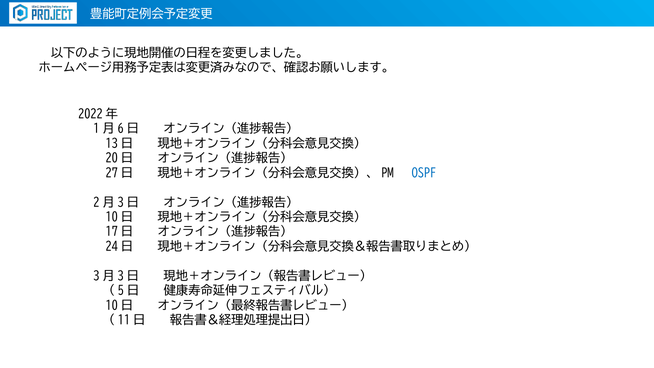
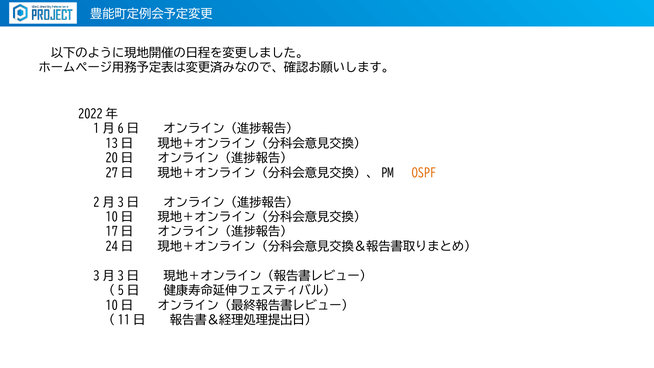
OSPF colour: blue -> orange
